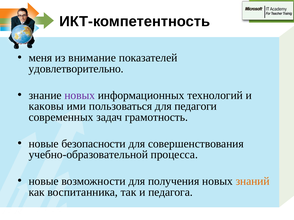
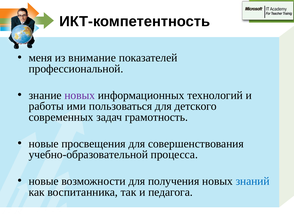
удовлетворительно: удовлетворительно -> профессиональной
каковы: каковы -> работы
педагоги: педагоги -> детского
безопасности: безопасности -> просвещения
знаний colour: orange -> blue
